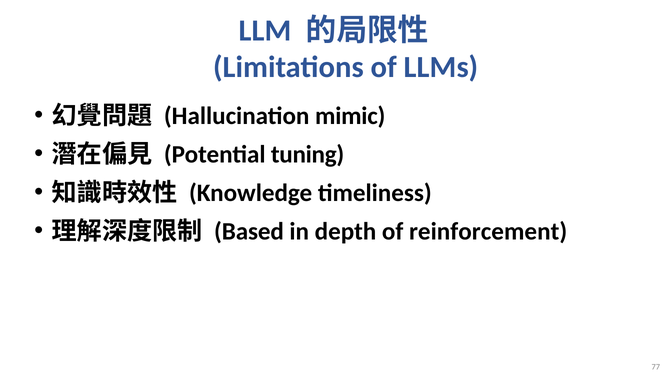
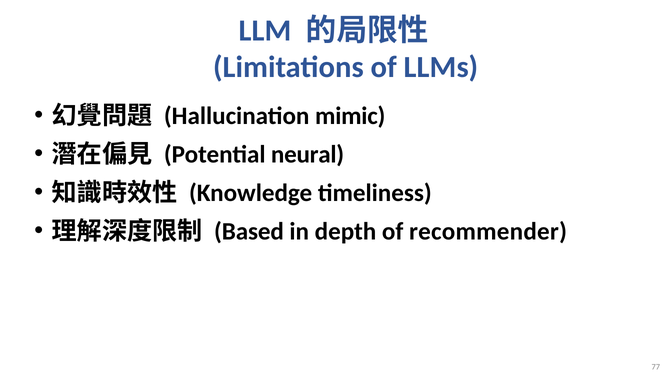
tuning: tuning -> neural
reinforcement: reinforcement -> recommender
